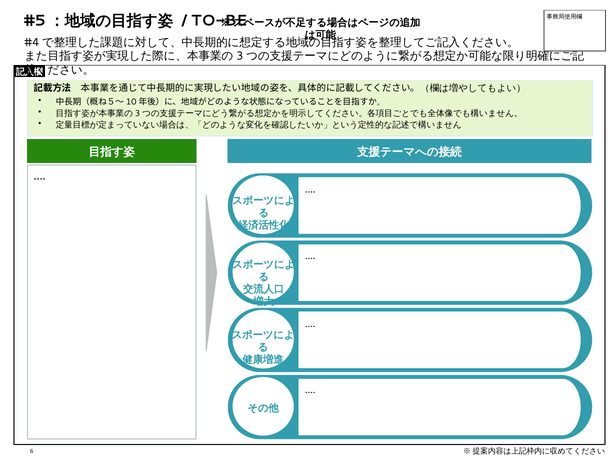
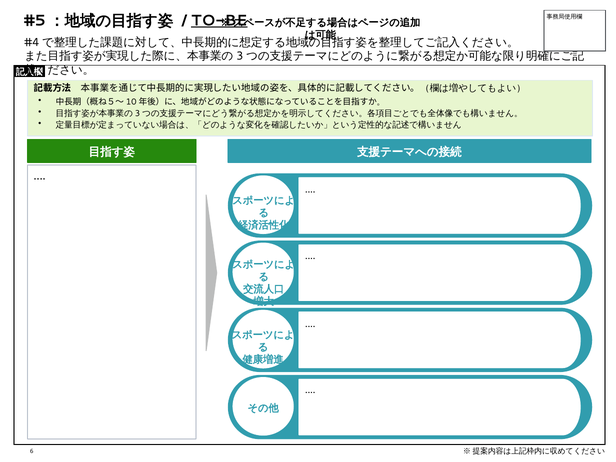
TO-BE underline: none -> present
